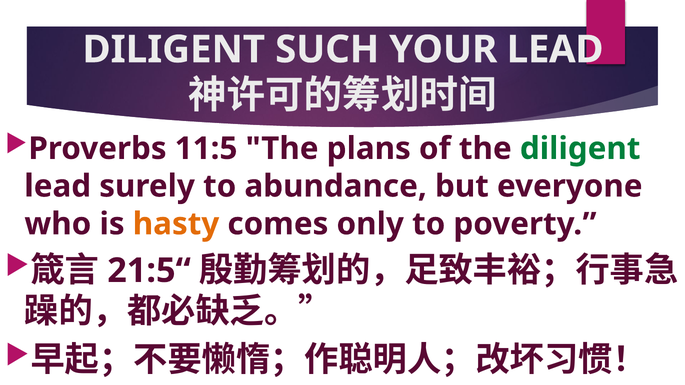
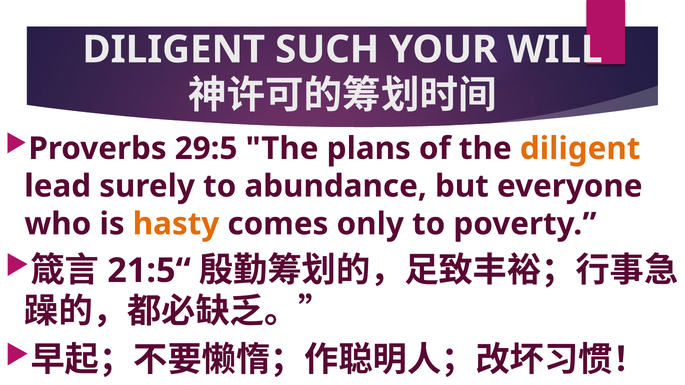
YOUR LEAD: LEAD -> WILL
11:5: 11:5 -> 29:5
diligent at (580, 149) colour: green -> orange
